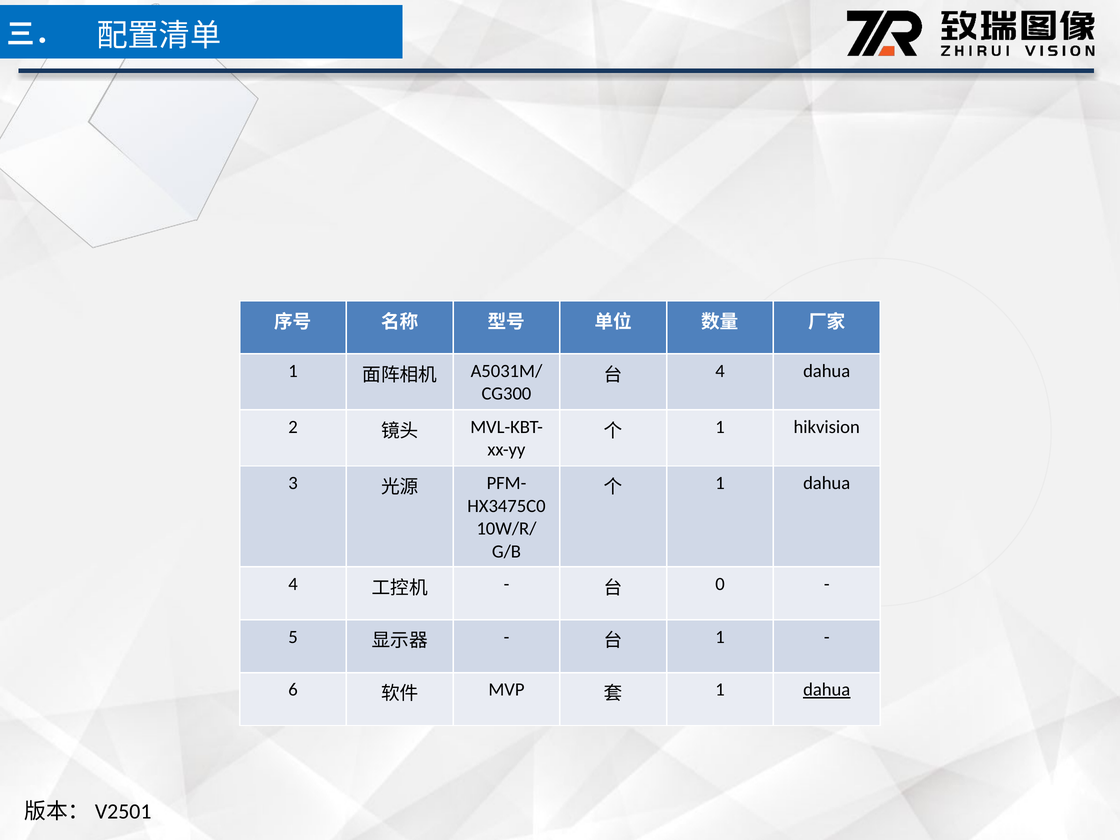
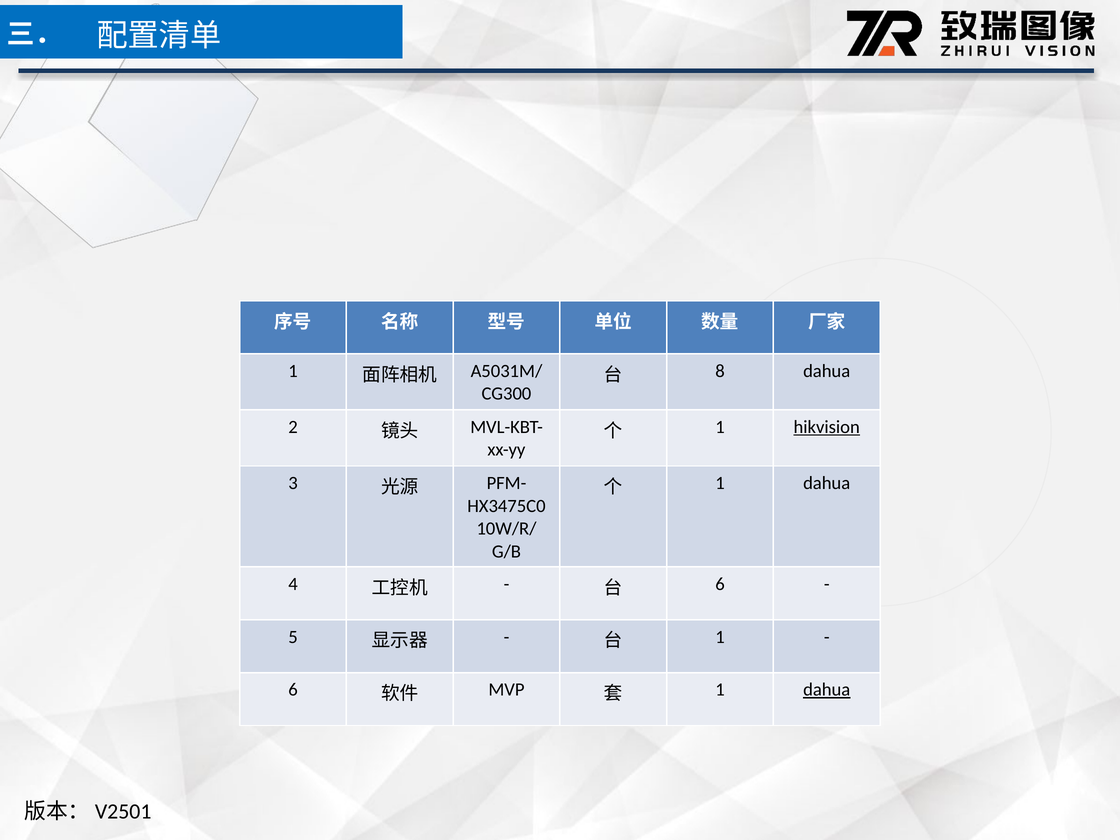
4 at (720, 371): 4 -> 8
hikvision underline: none -> present
0 at (720, 584): 0 -> 6
